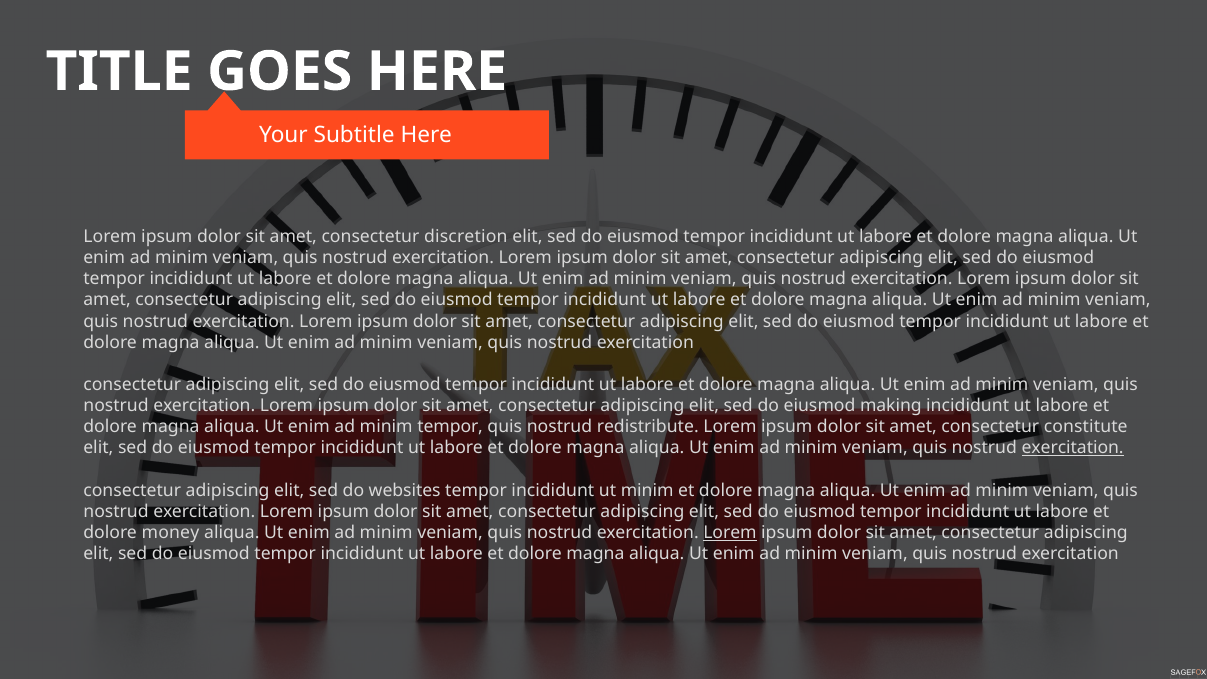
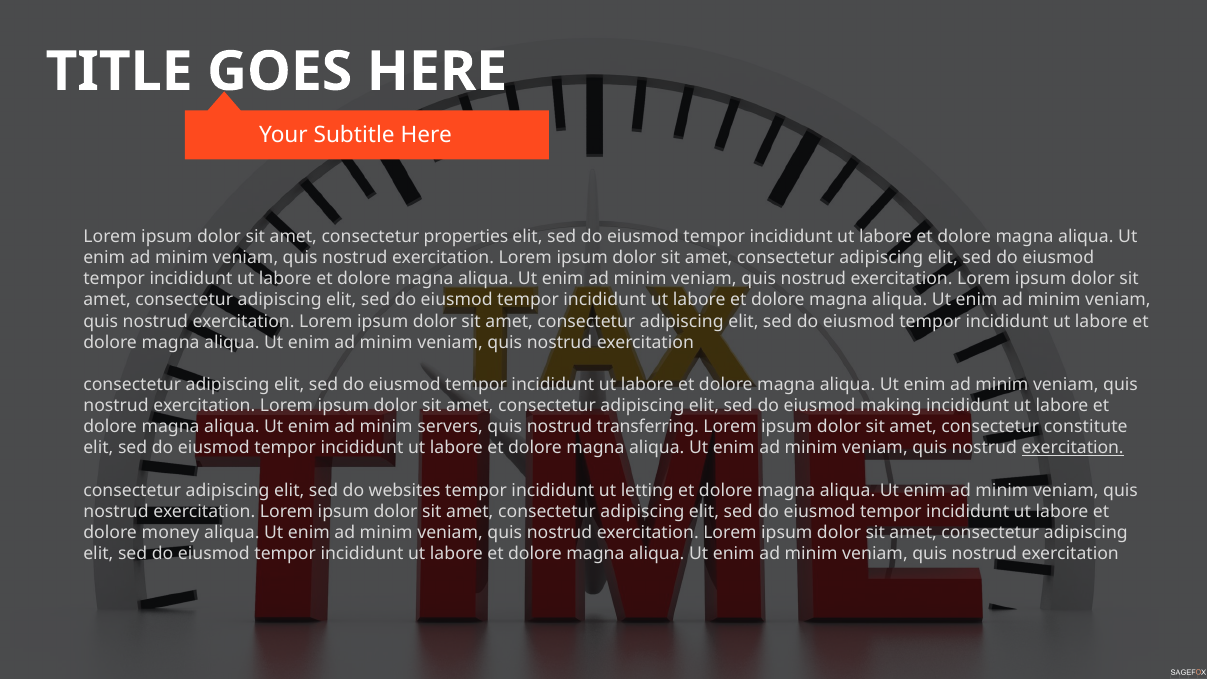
discretion: discretion -> properties
minim tempor: tempor -> servers
redistribute: redistribute -> transferring
ut minim: minim -> letting
Lorem at (730, 533) underline: present -> none
